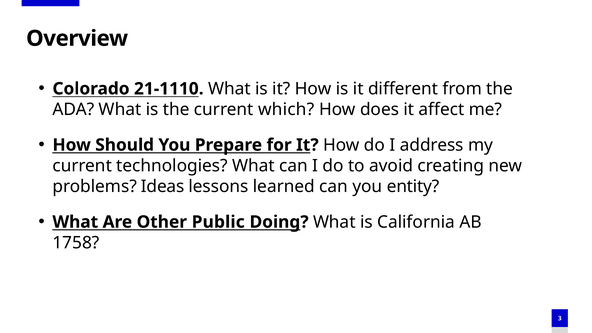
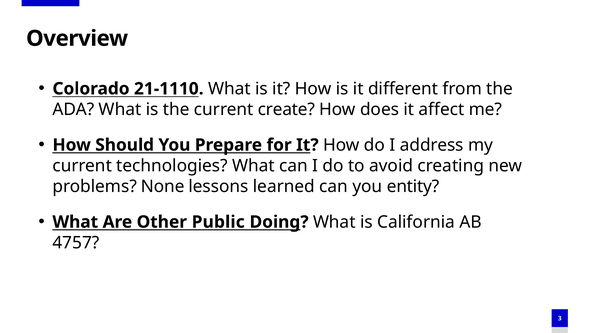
which: which -> create
Ideas: Ideas -> None
1758: 1758 -> 4757
